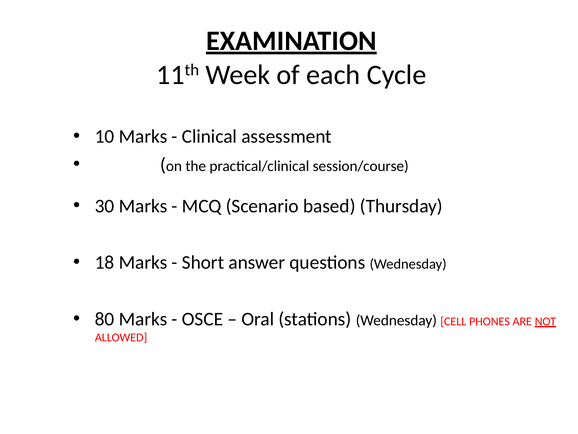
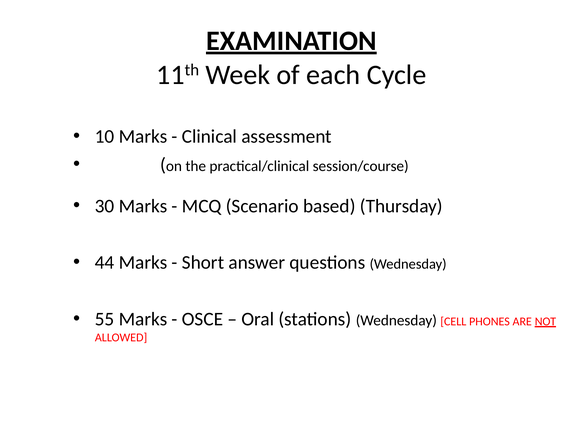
18: 18 -> 44
80: 80 -> 55
